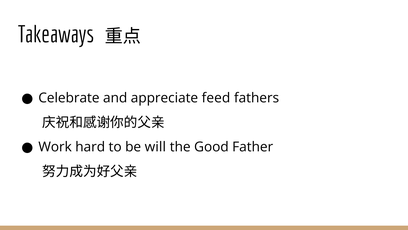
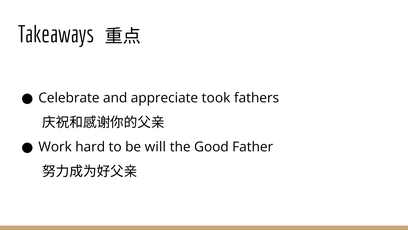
feed: feed -> took
